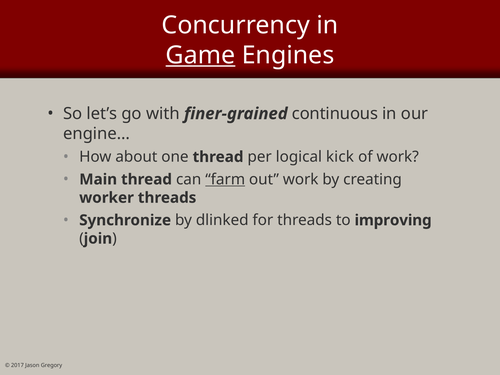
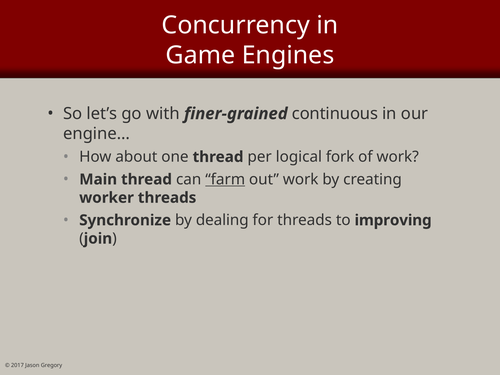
Game underline: present -> none
kick: kick -> fork
dlinked: dlinked -> dealing
